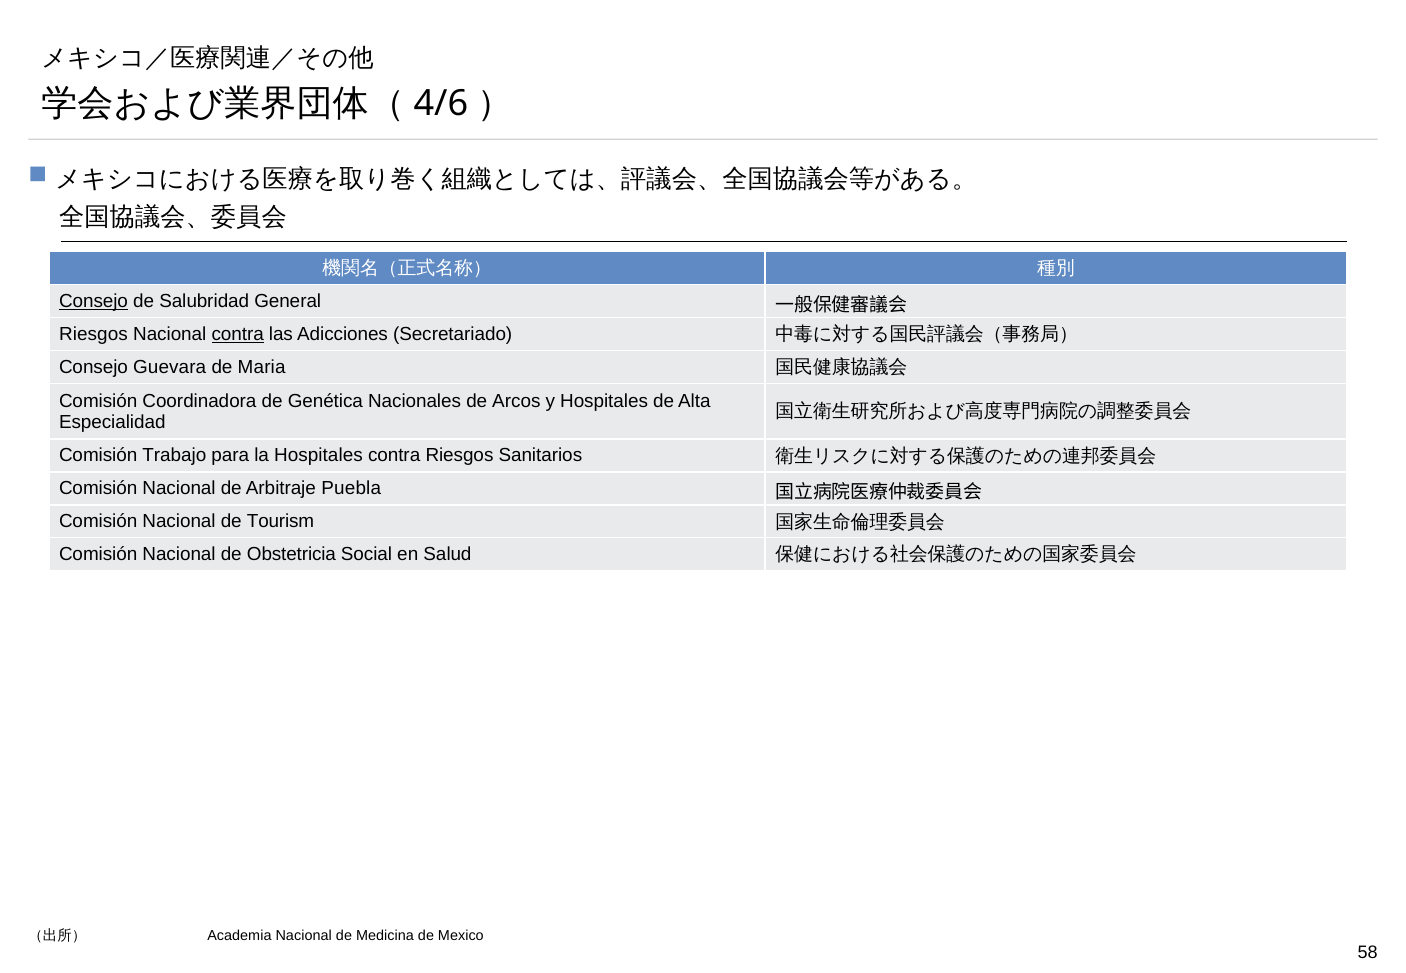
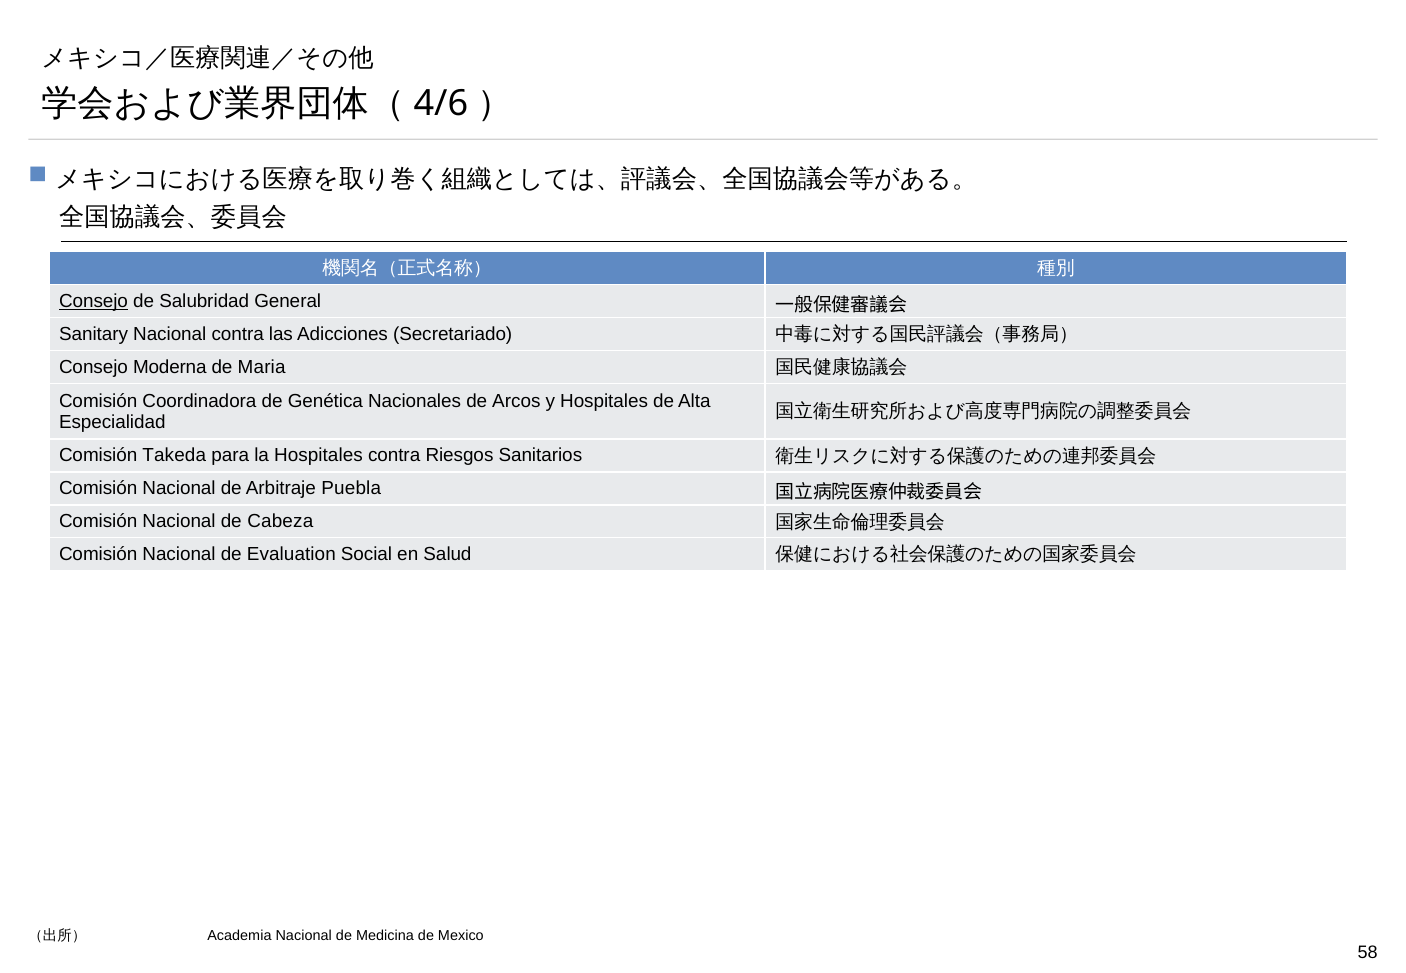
Riesgos at (93, 334): Riesgos -> Sanitary
contra at (238, 334) underline: present -> none
Guevara: Guevara -> Moderna
Trabajo: Trabajo -> Takeda
Tourism: Tourism -> Cabeza
Obstetricia: Obstetricia -> Evaluation
